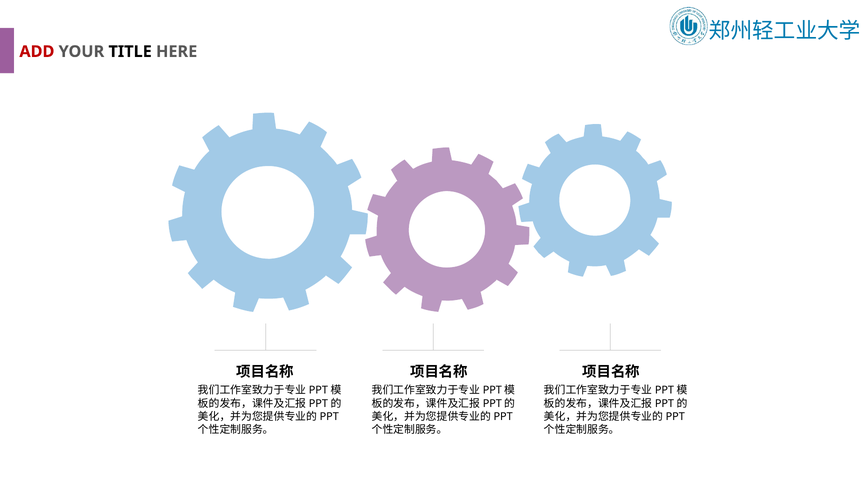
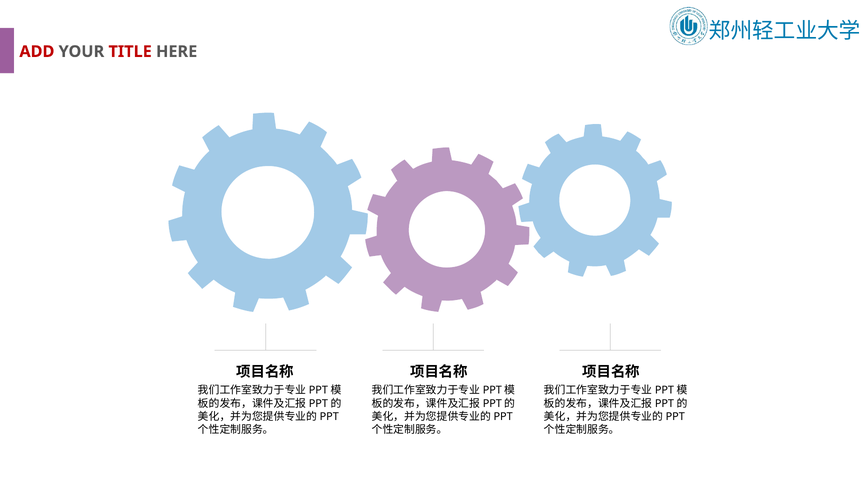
TITLE colour: black -> red
